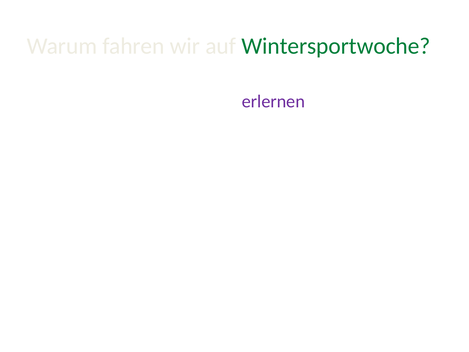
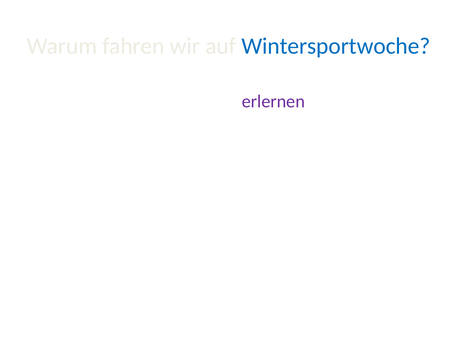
Wintersportwoche colour: green -> blue
